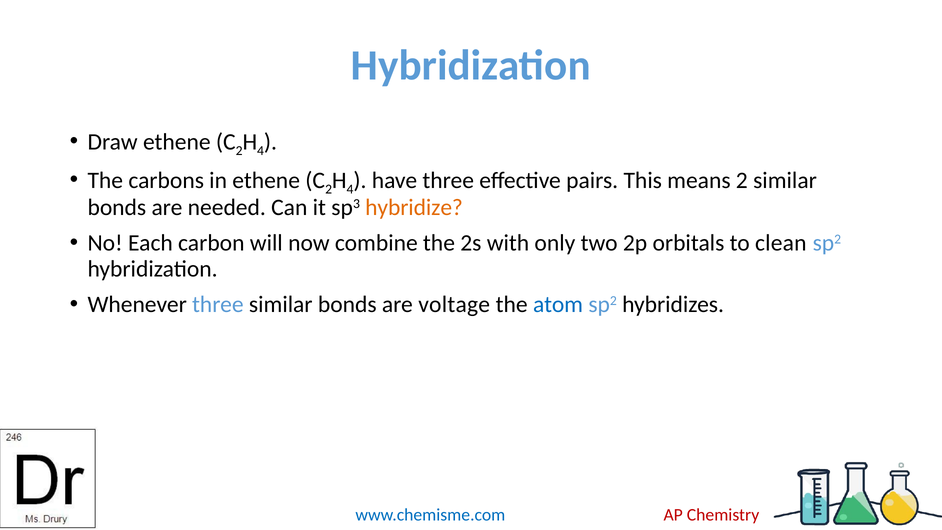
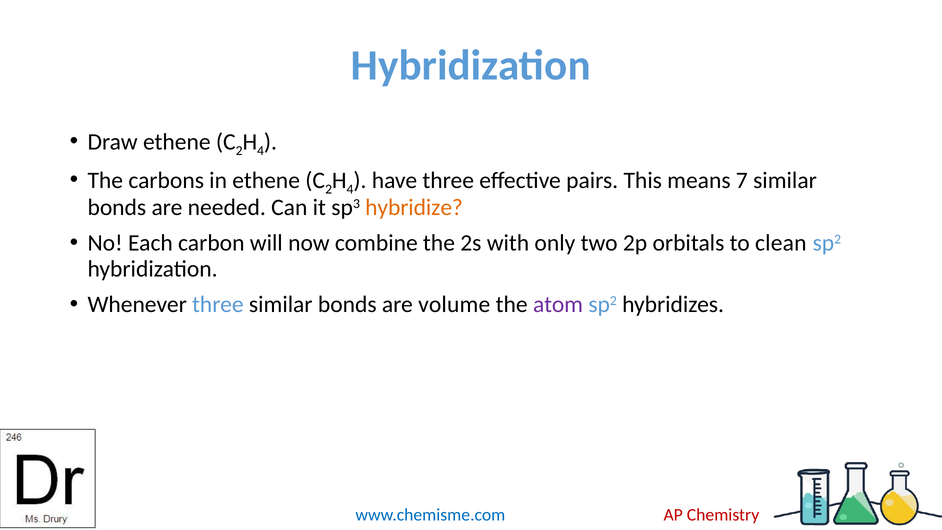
means 2: 2 -> 7
voltage: voltage -> volume
atom colour: blue -> purple
